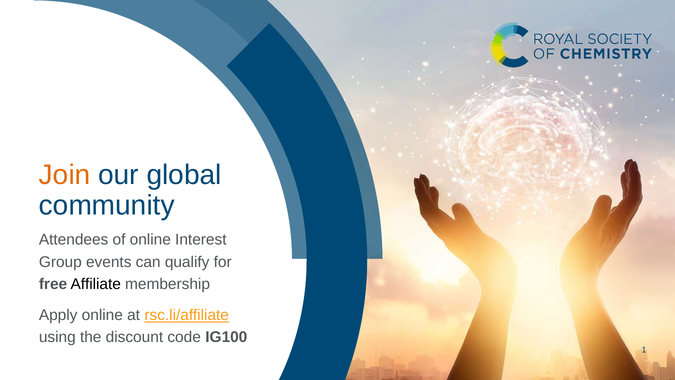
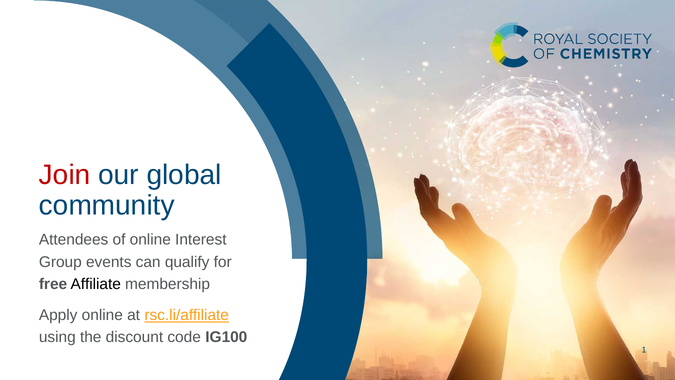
Join colour: orange -> red
